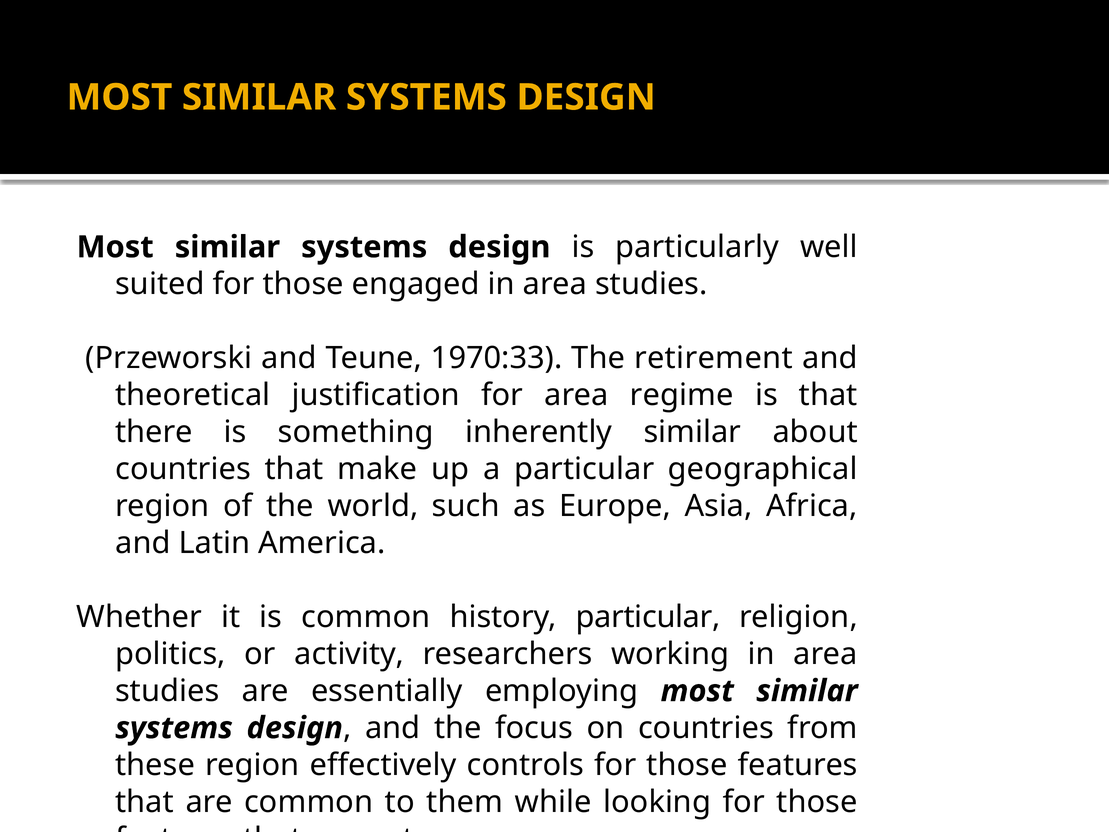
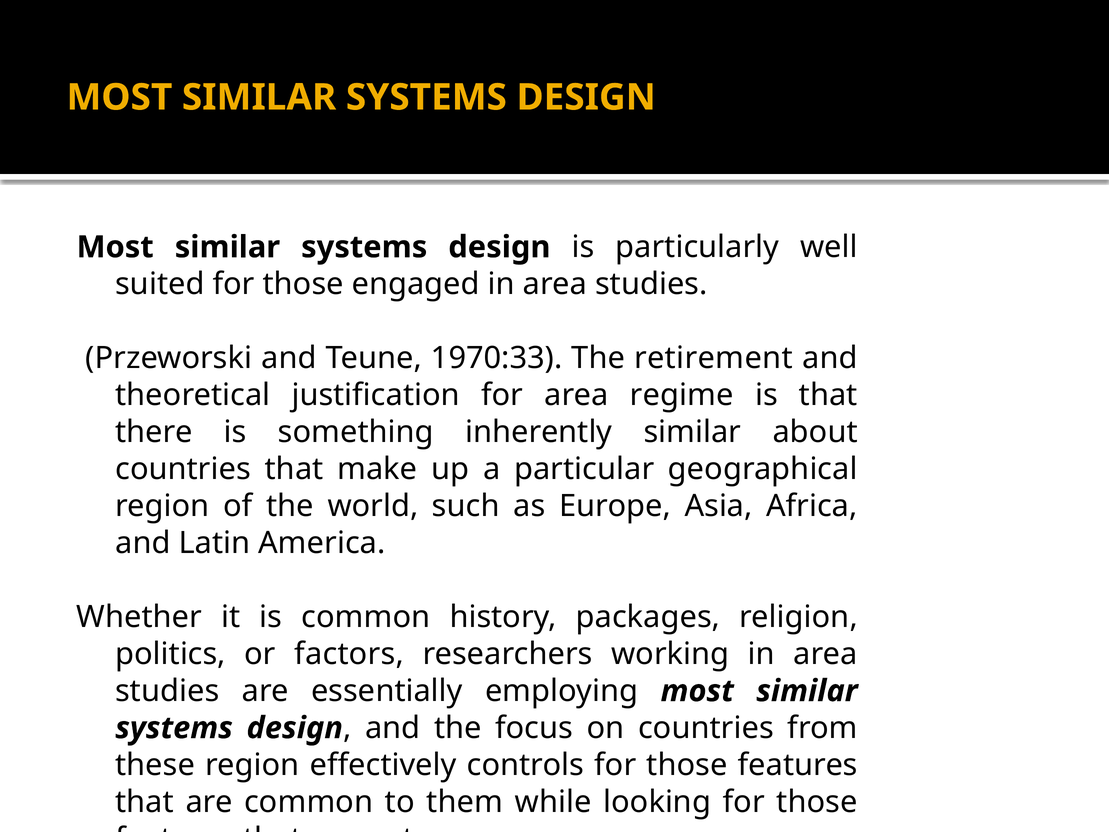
history particular: particular -> packages
activity: activity -> factors
